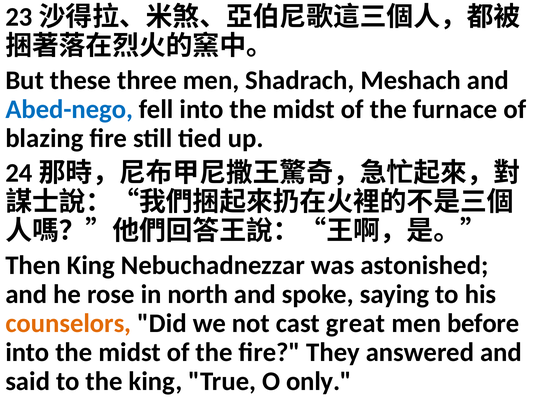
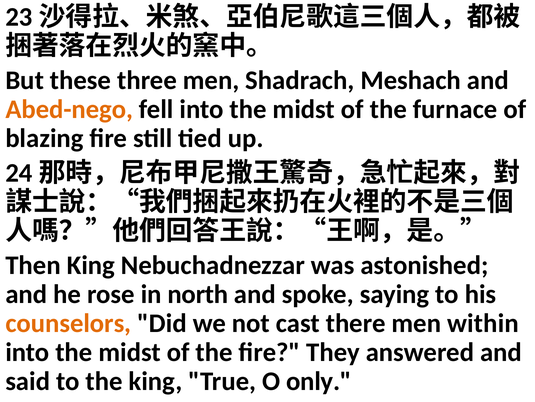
Abed-nego colour: blue -> orange
great: great -> there
before: before -> within
